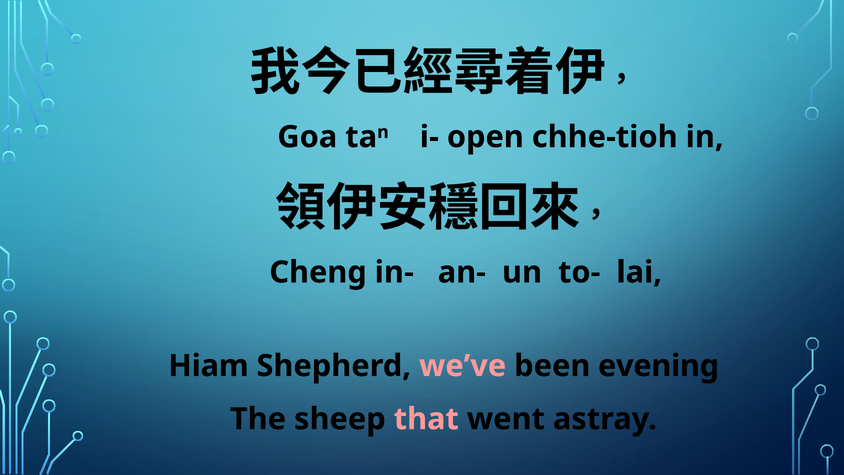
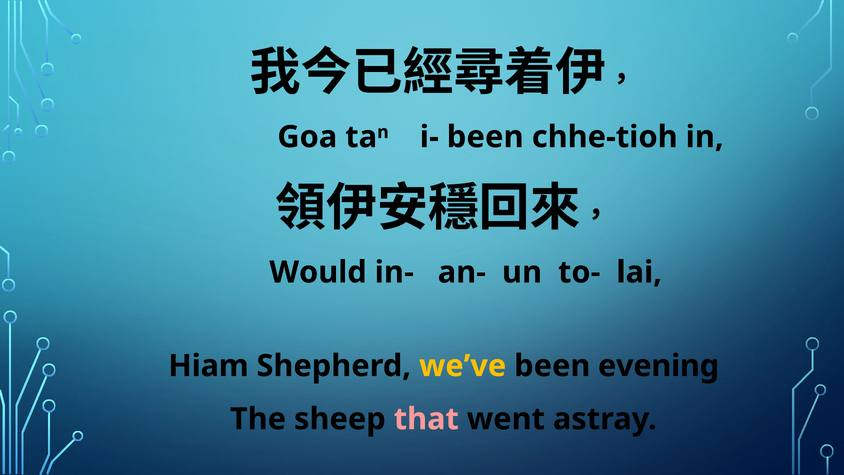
i- open: open -> been
Cheng: Cheng -> Would
we’ve colour: pink -> yellow
